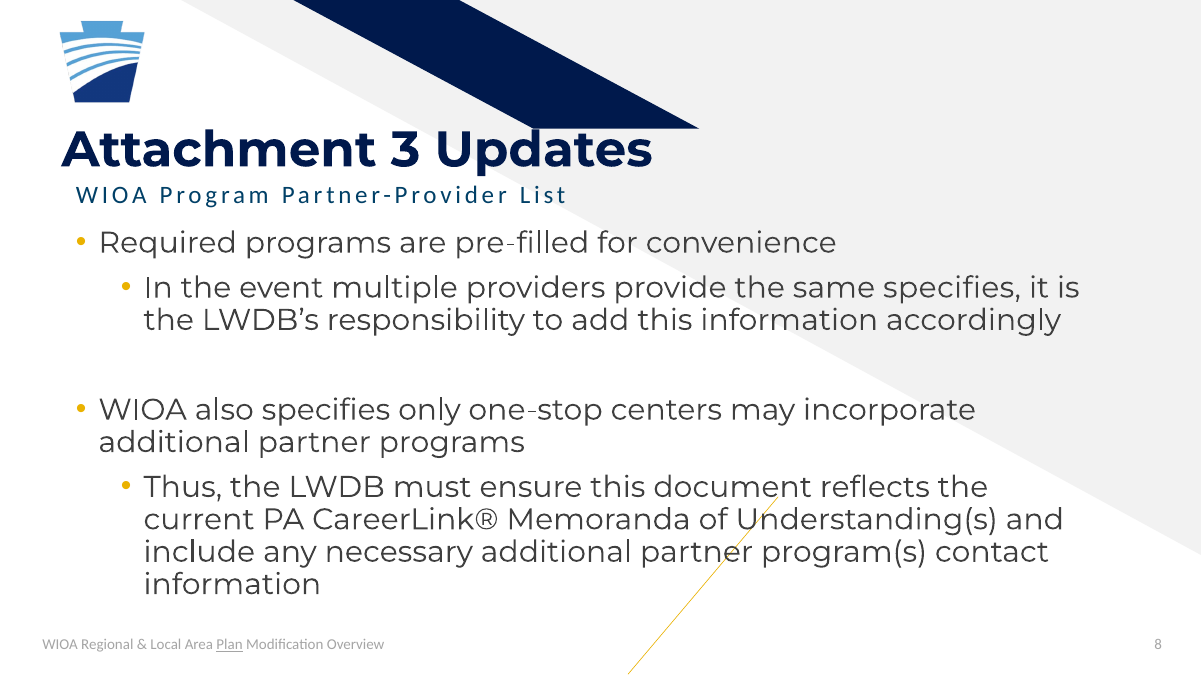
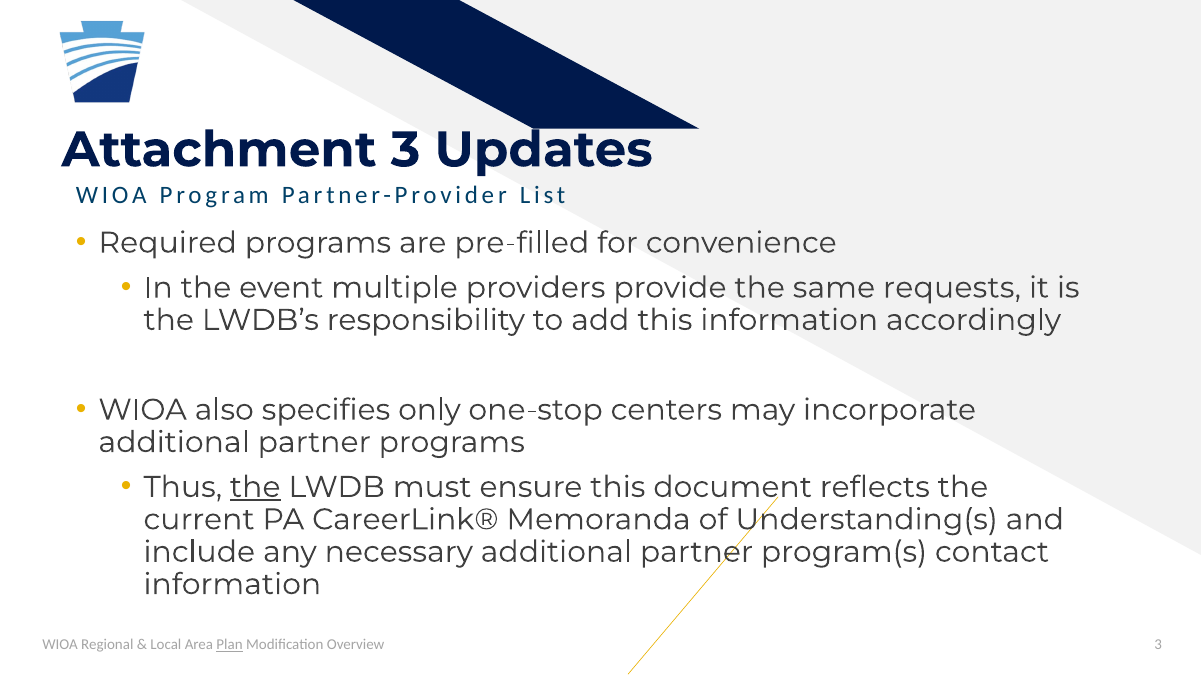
same specifies: specifies -> requests
the at (255, 487) underline: none -> present
Overview 8: 8 -> 3
